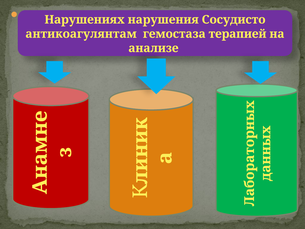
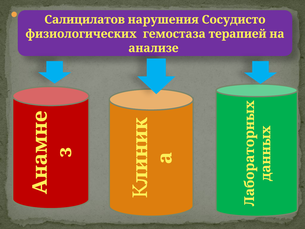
Нарушениях: Нарушениях -> Салицилатов
антикоагулянтам: антикоагулянтам -> физиологических
